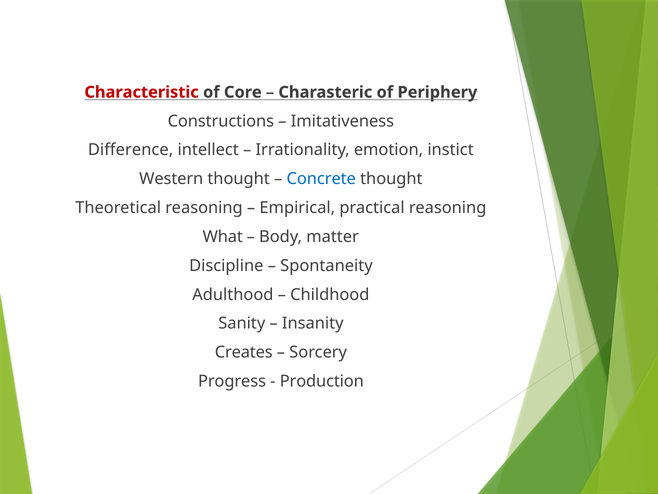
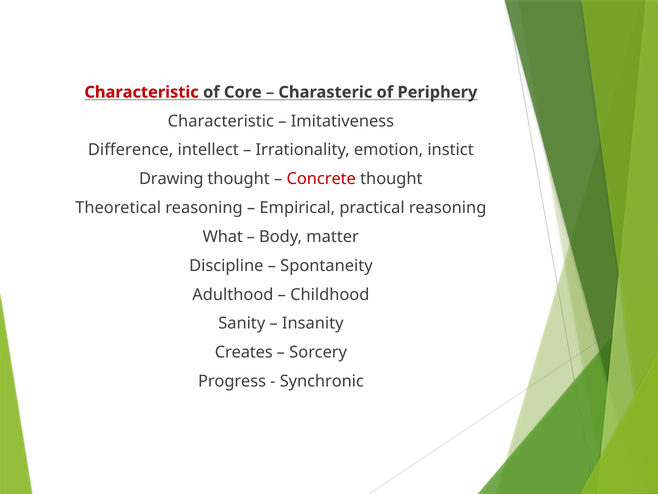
Constructions at (221, 121): Constructions -> Characteristic
Western: Western -> Drawing
Concrete colour: blue -> red
Production: Production -> Synchronic
